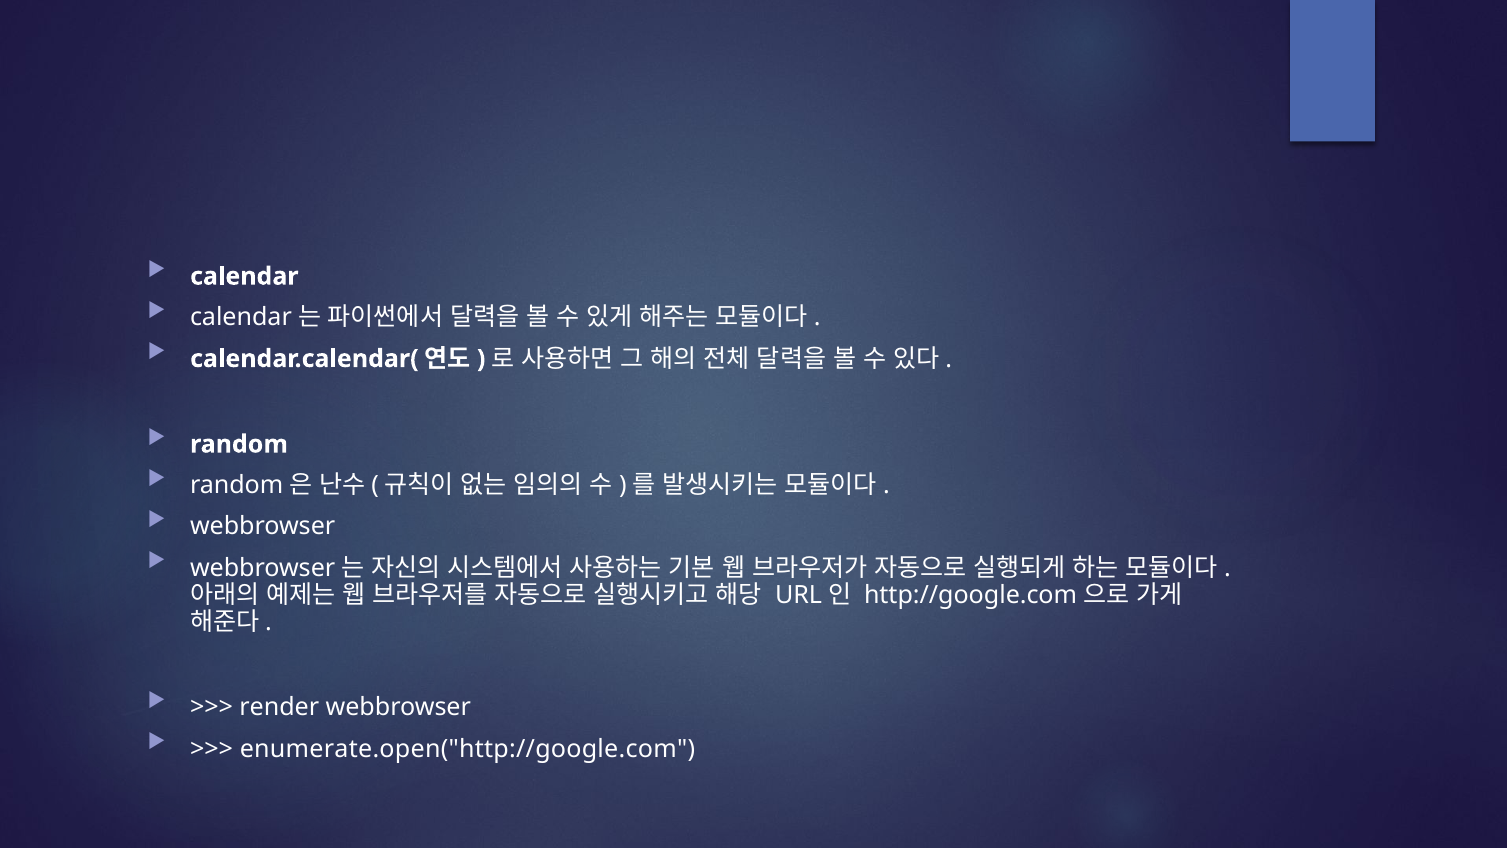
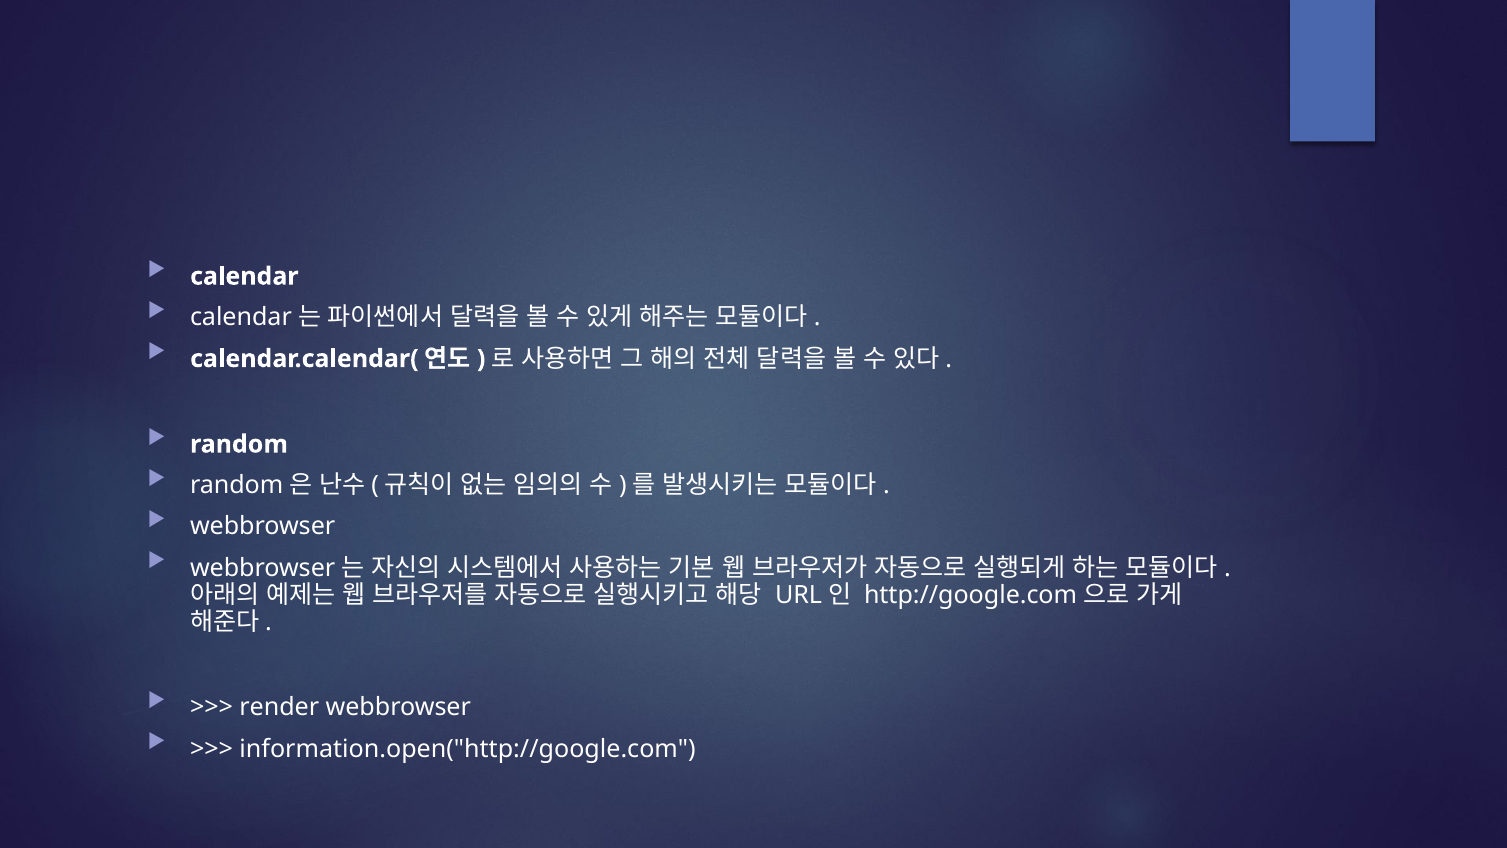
enumerate.open("http://google.com: enumerate.open("http://google.com -> information.open("http://google.com
